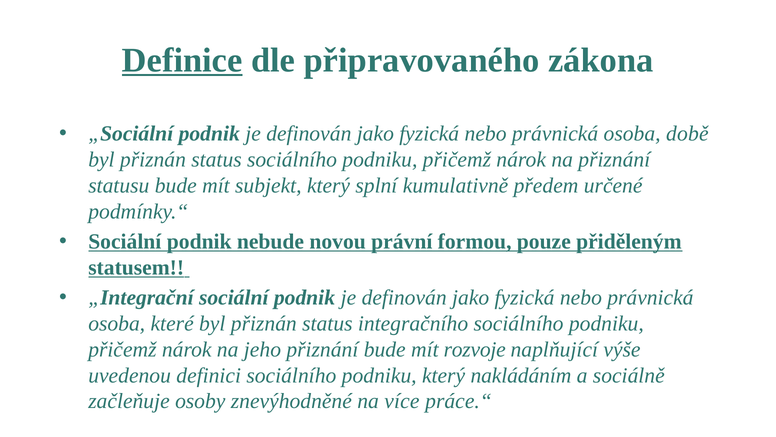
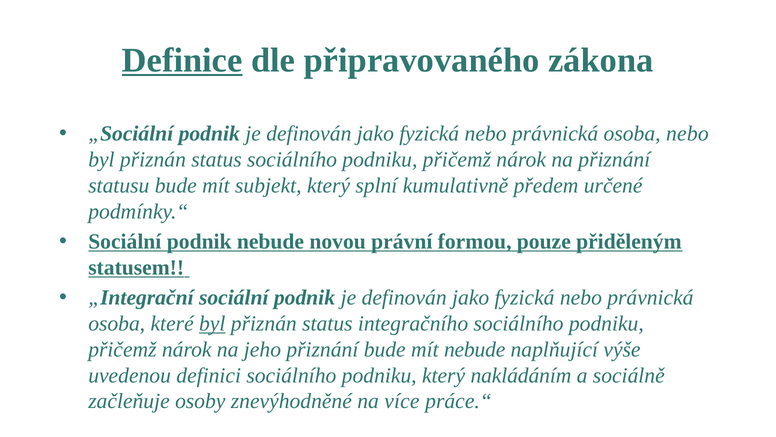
osoba době: době -> nebo
byl at (212, 323) underline: none -> present
mít rozvoje: rozvoje -> nebude
